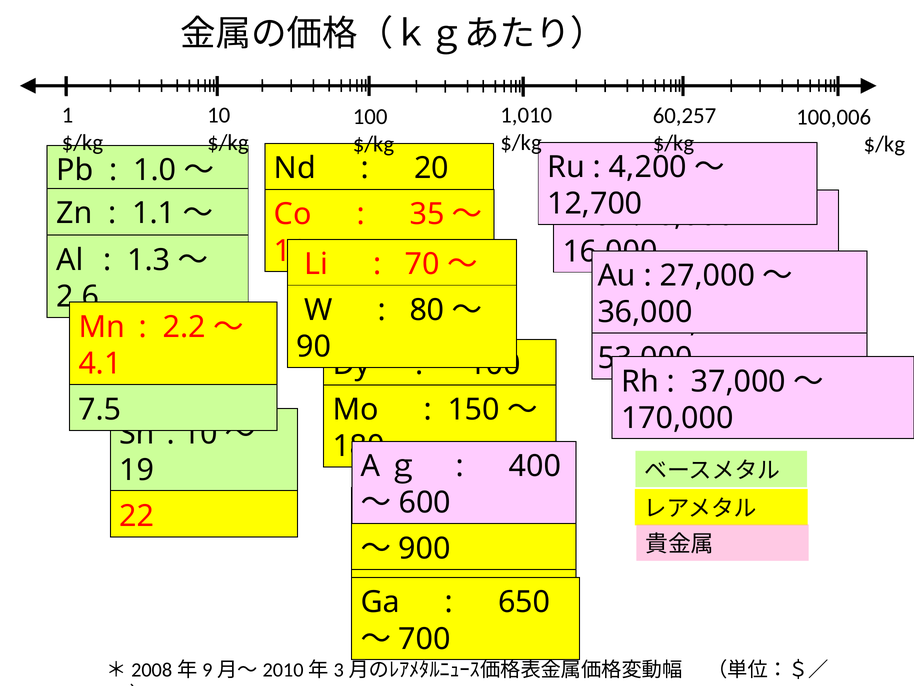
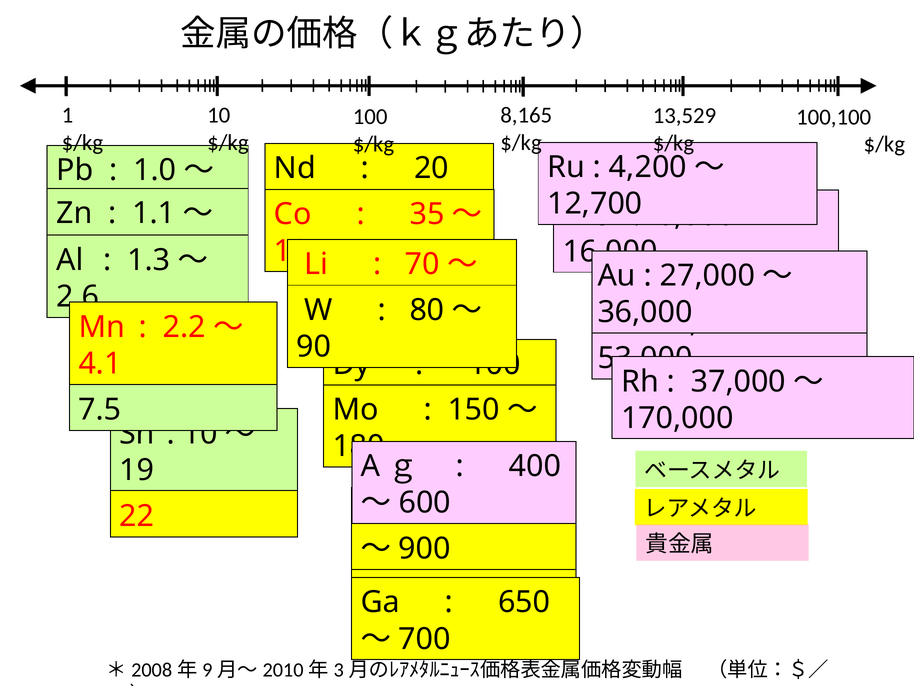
1,010: 1,010 -> 8,165
60,257: 60,257 -> 13,529
100,006: 100,006 -> 100,100
